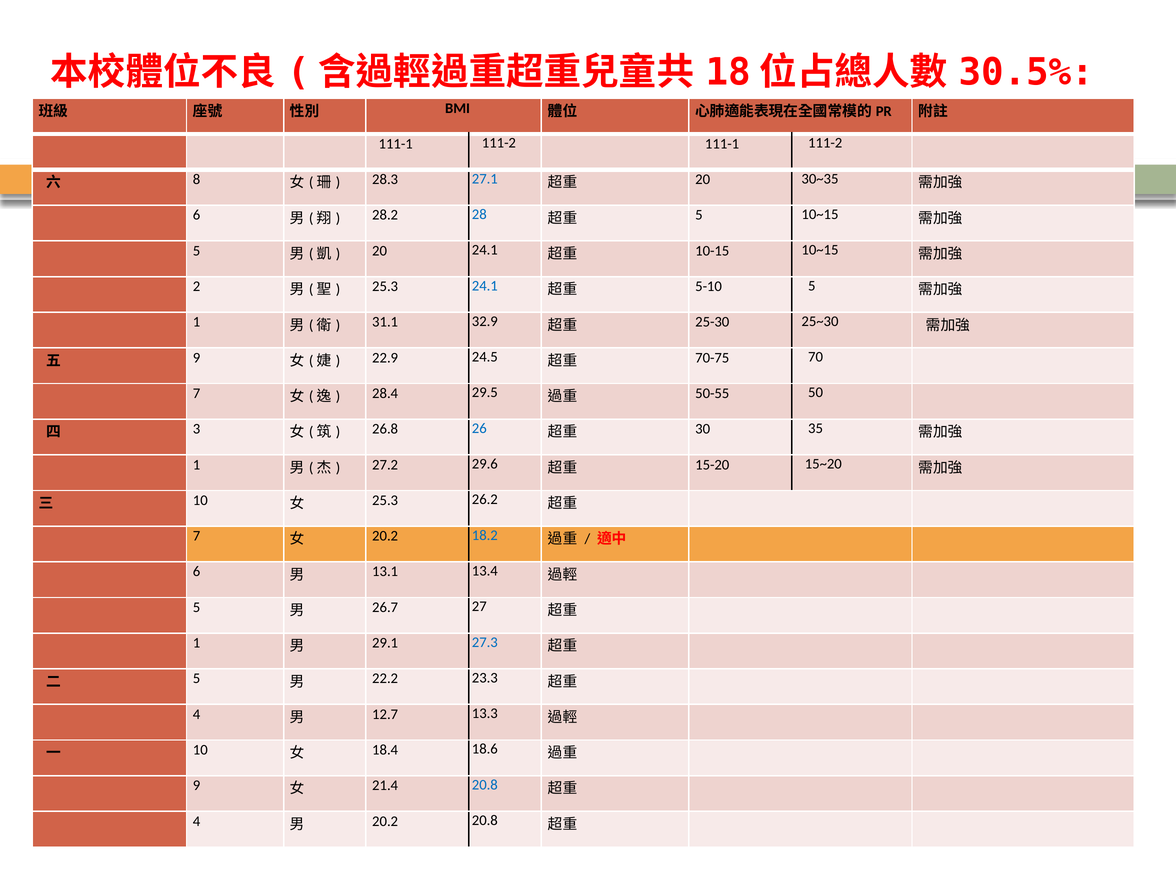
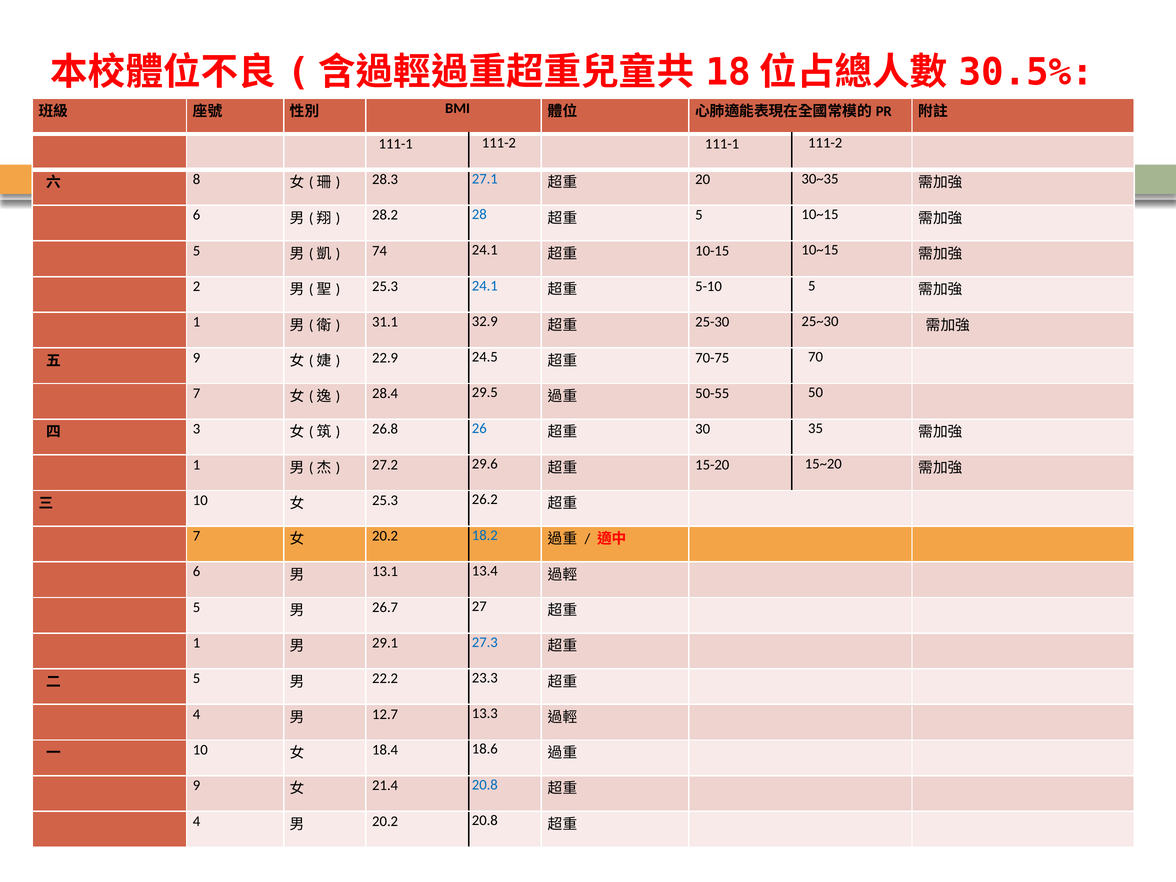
20 at (380, 251): 20 -> 74
